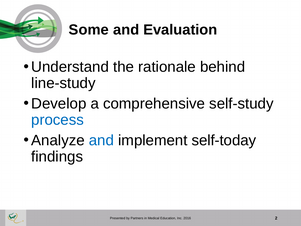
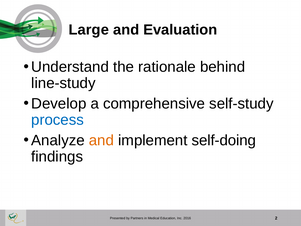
Some: Some -> Large
and at (101, 140) colour: blue -> orange
self-today: self-today -> self-doing
